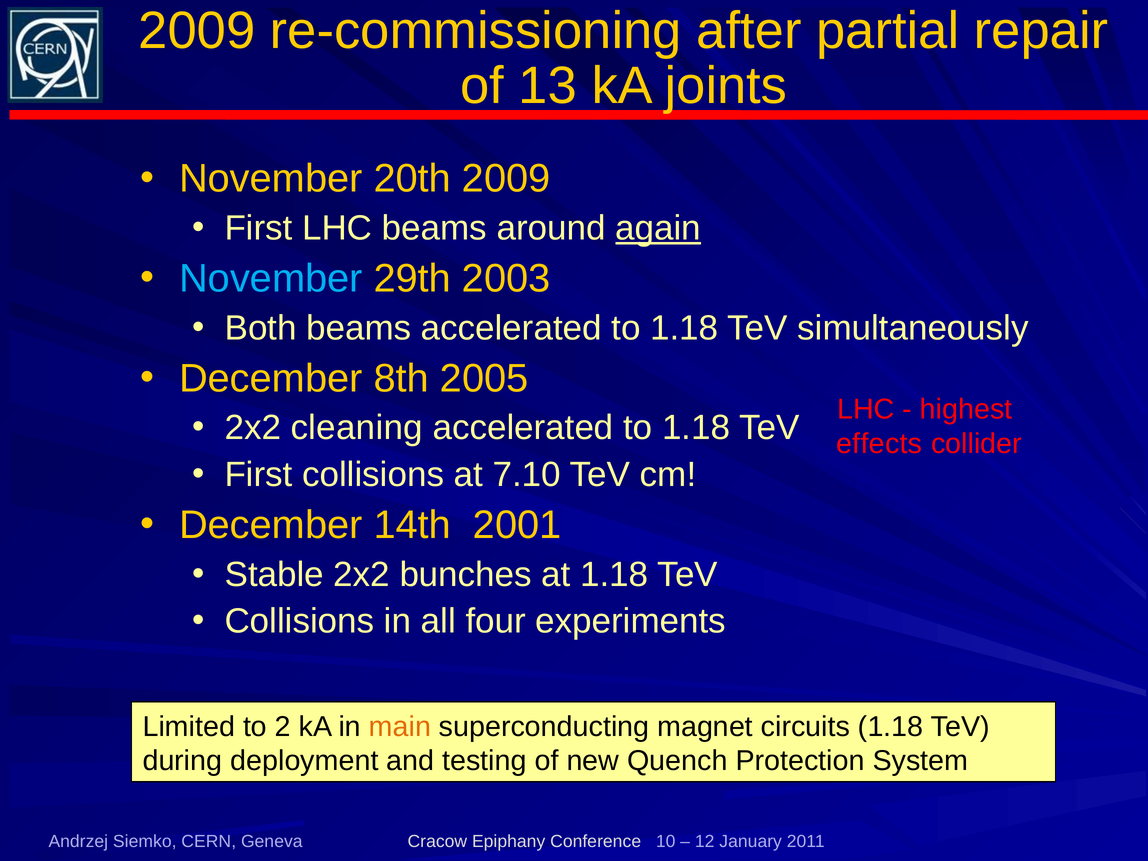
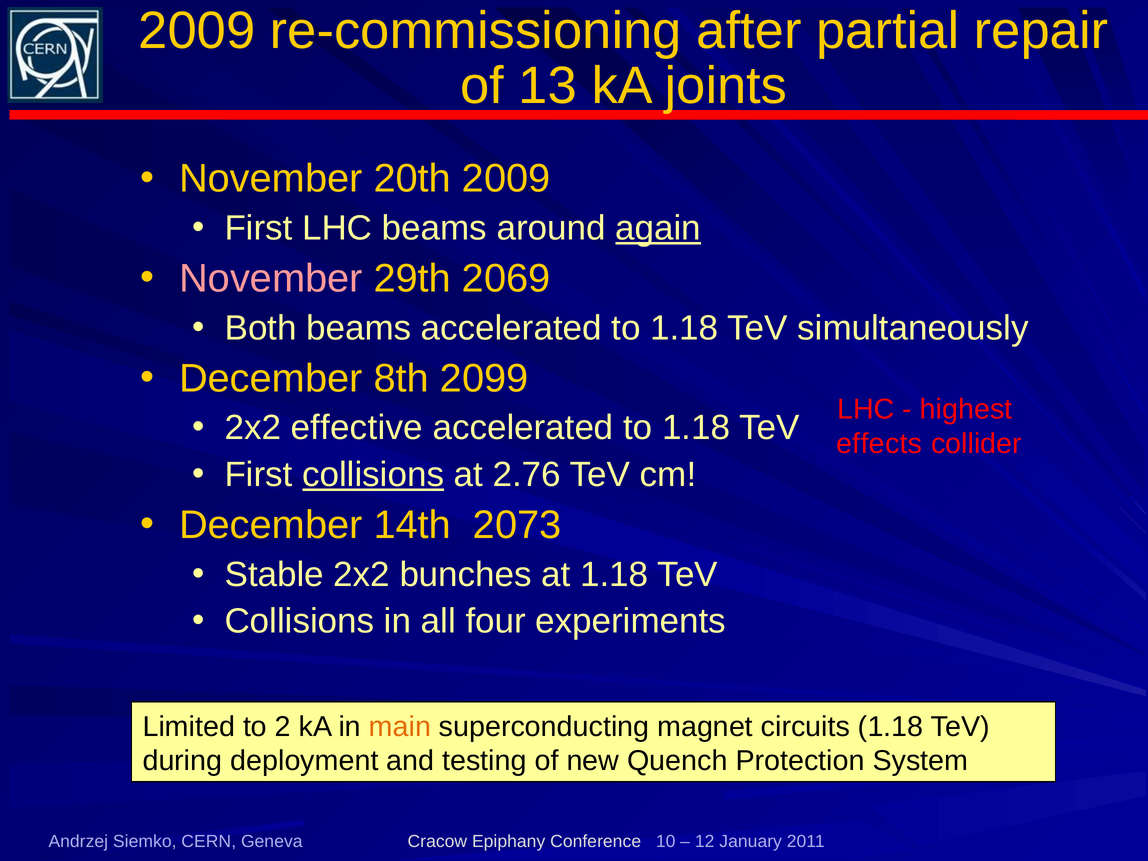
November at (271, 279) colour: light blue -> pink
2003: 2003 -> 2069
2005: 2005 -> 2099
cleaning: cleaning -> effective
collisions at (373, 475) underline: none -> present
7.10: 7.10 -> 2.76
2001: 2001 -> 2073
